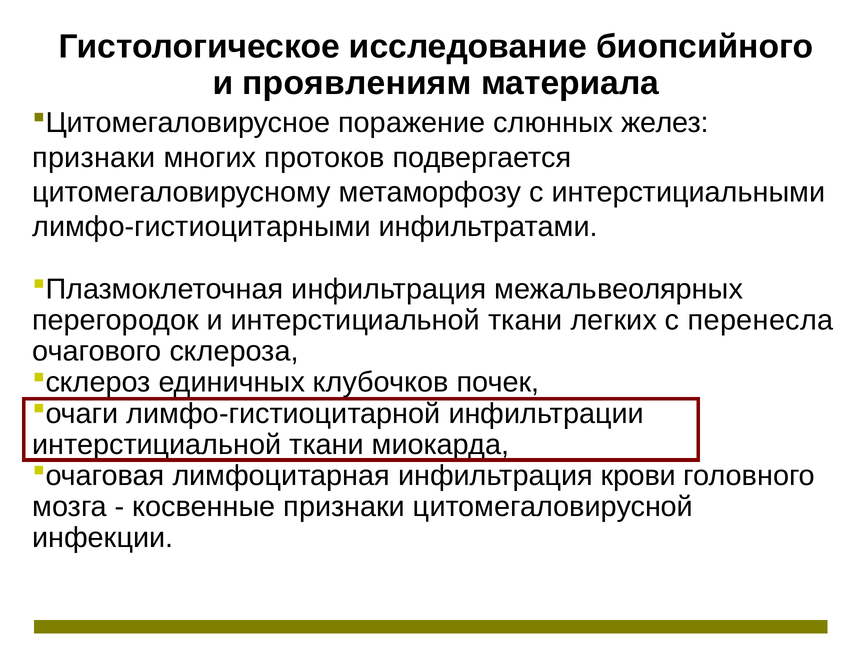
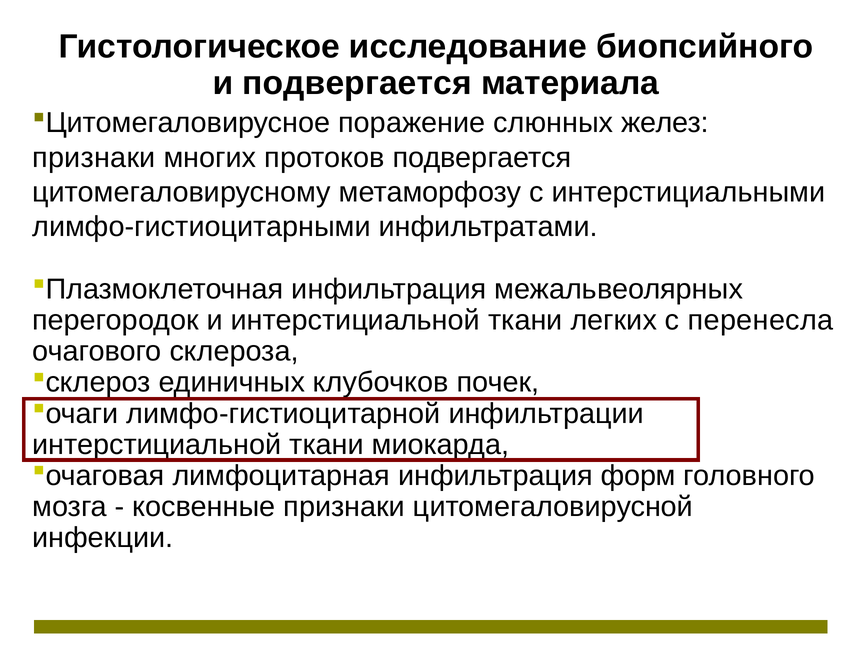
и проявлениям: проявлениям -> подвергается
крови: крови -> форм
